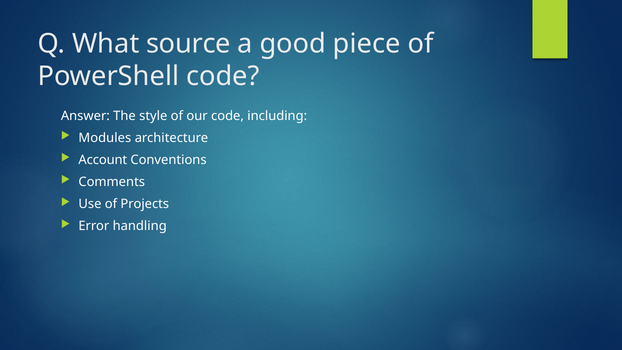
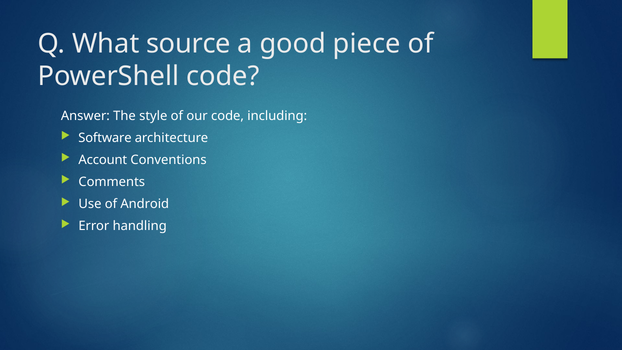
Modules: Modules -> Software
Projects: Projects -> Android
